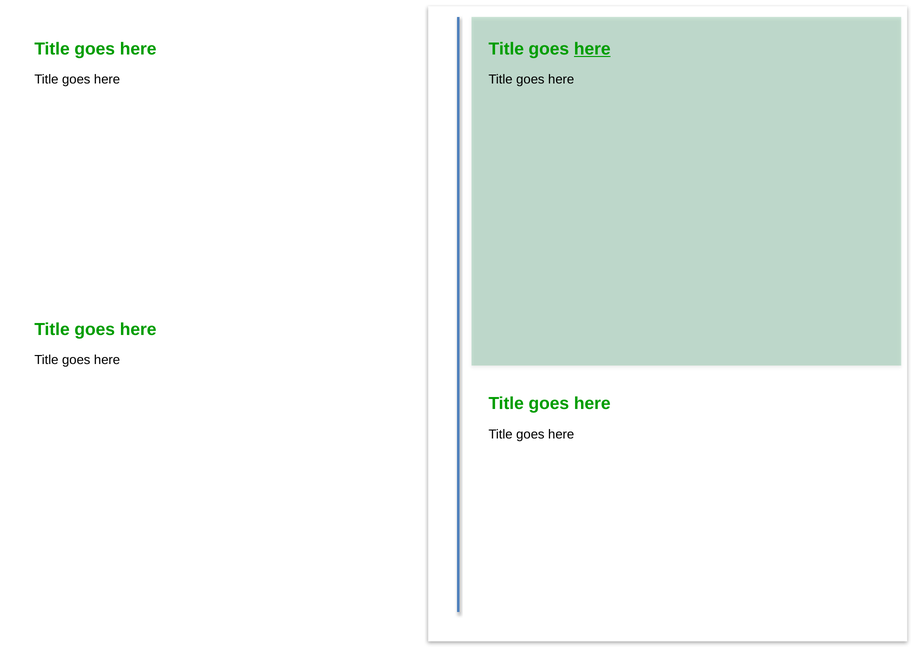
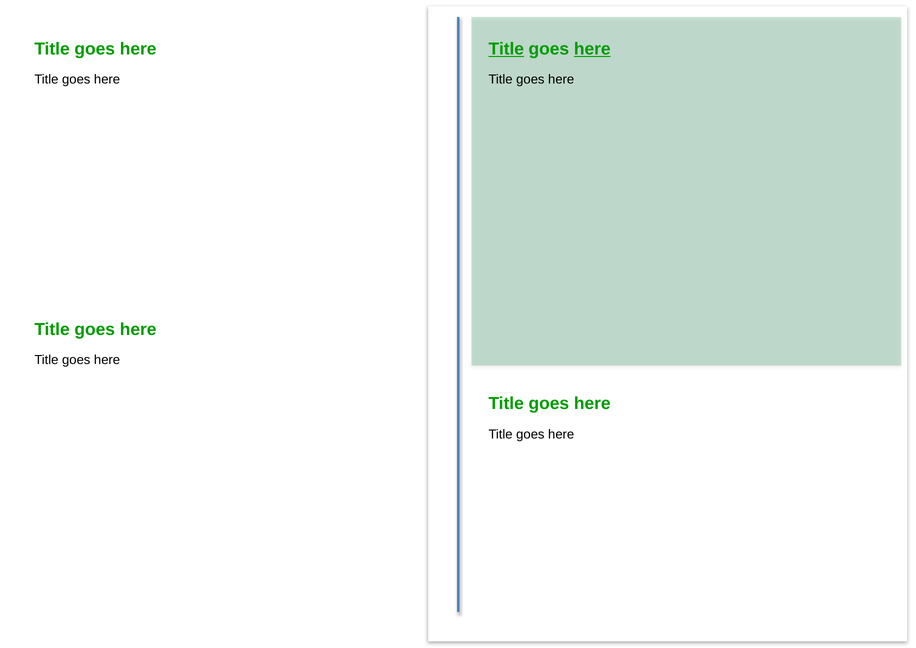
Title at (506, 49) underline: none -> present
